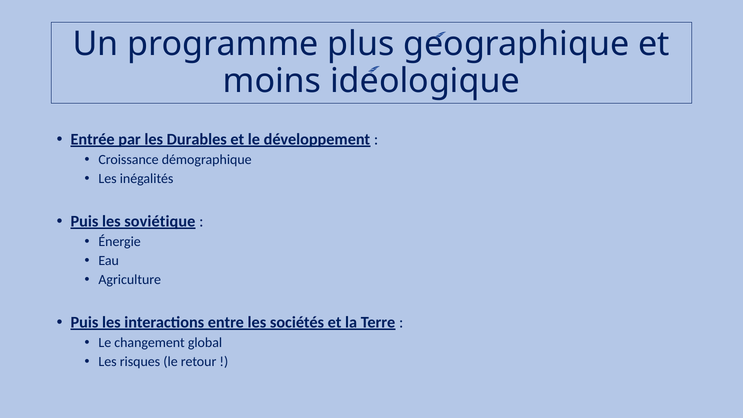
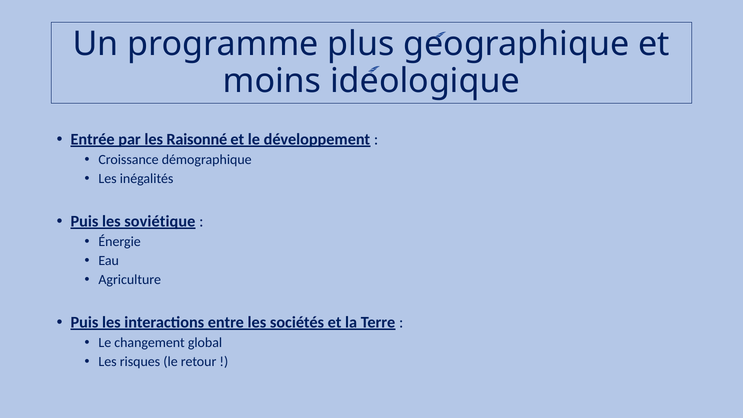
Durables: Durables -> Raisonné
